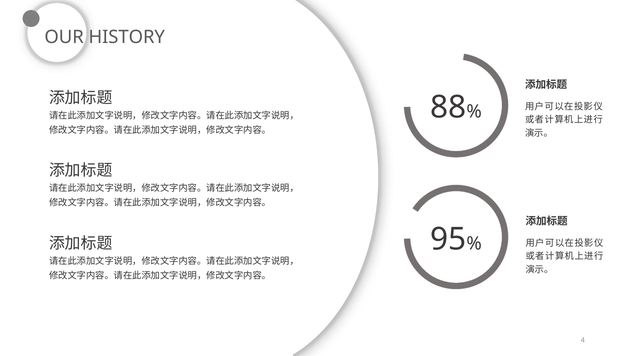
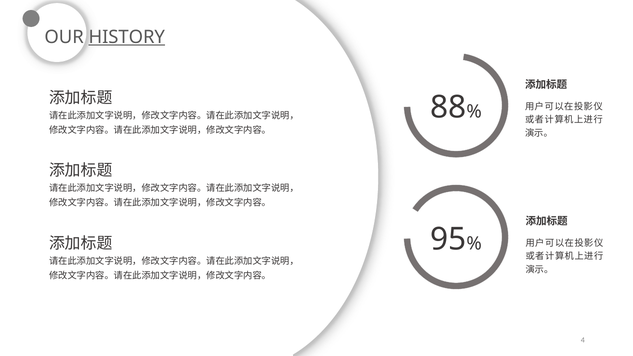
HISTORY underline: none -> present
